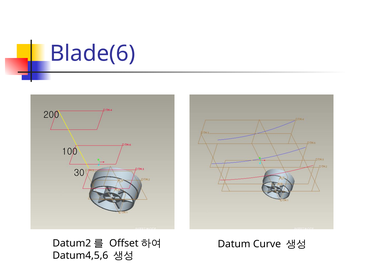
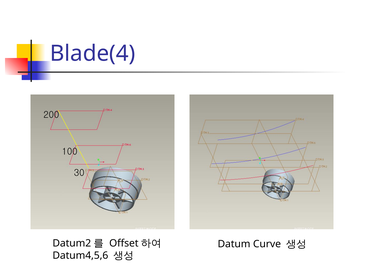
Blade(6: Blade(6 -> Blade(4
